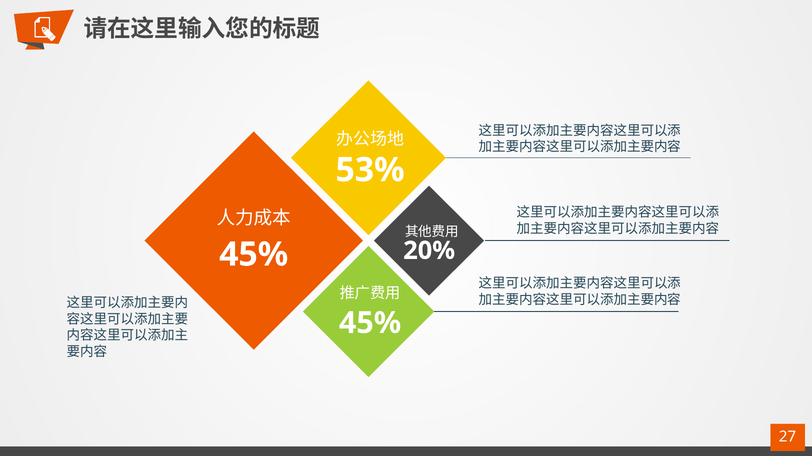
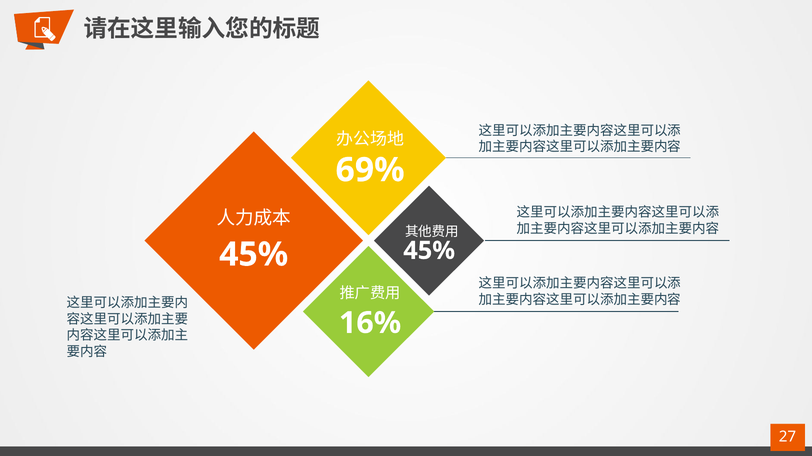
53%: 53% -> 69%
20% at (429, 251): 20% -> 45%
45% at (370, 323): 45% -> 16%
